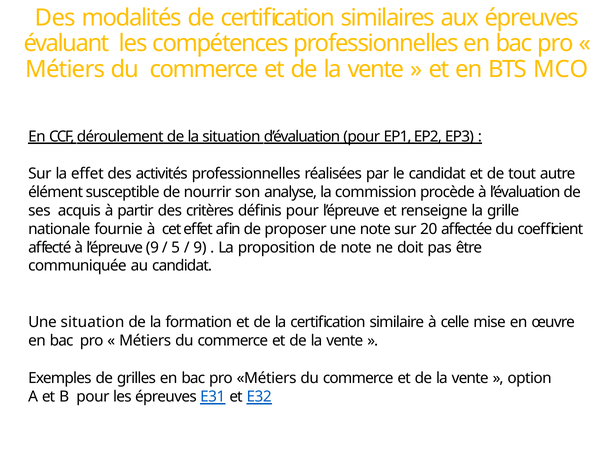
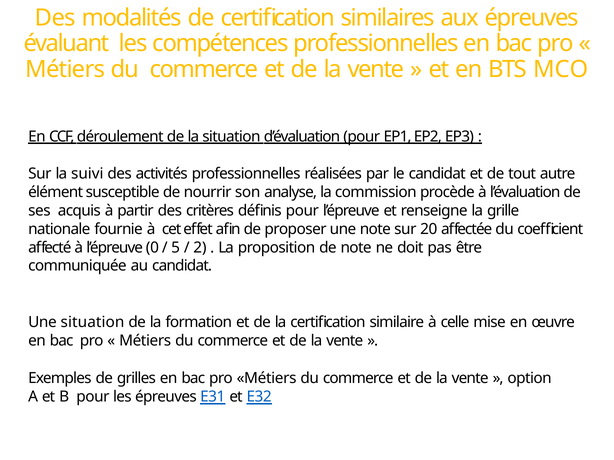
la effet: effet -> suivi
l’épreuve 9: 9 -> 0
9 at (200, 248): 9 -> 2
